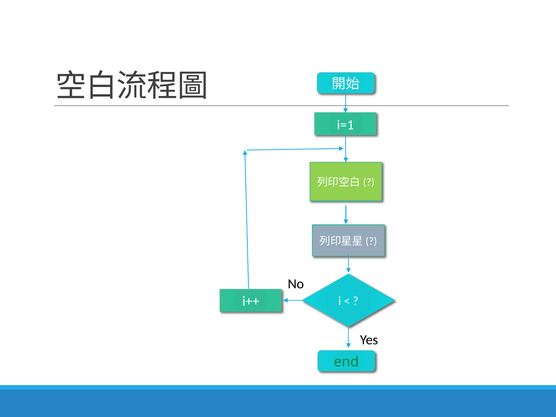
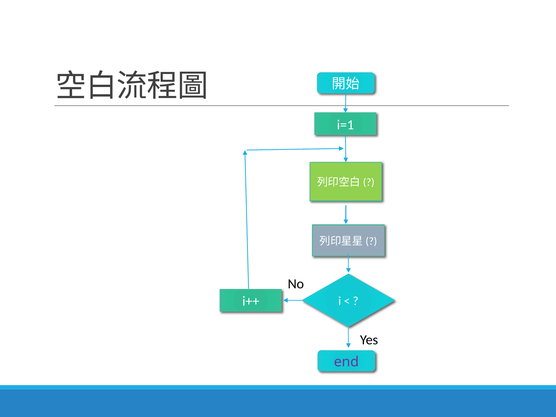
end colour: green -> purple
